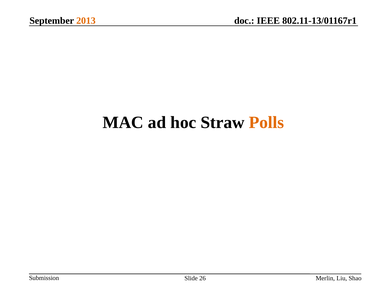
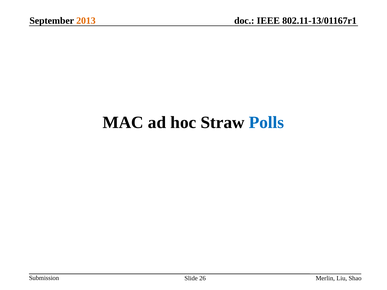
Polls colour: orange -> blue
